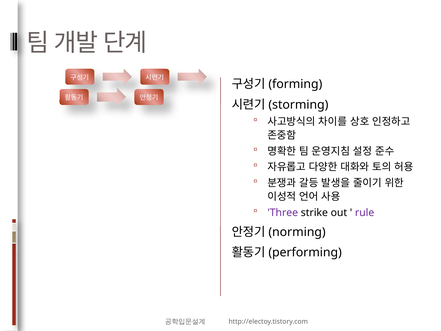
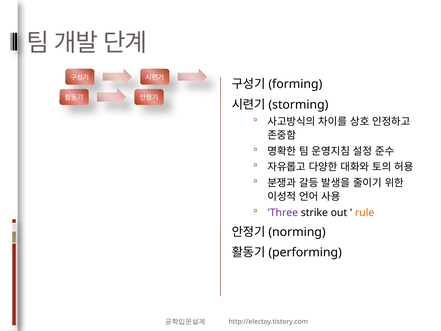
rule colour: purple -> orange
